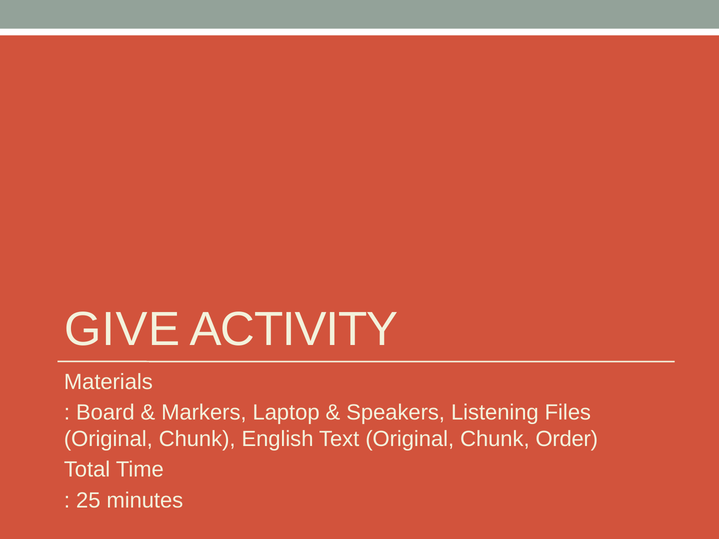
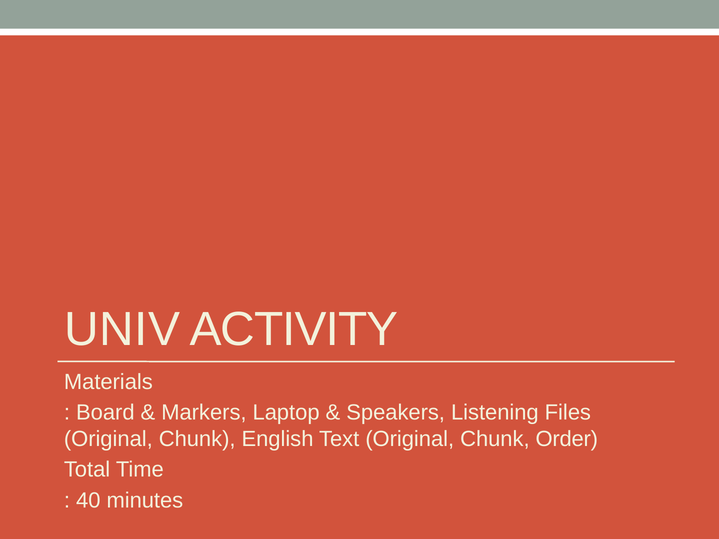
GIVE: GIVE -> UNIV
25: 25 -> 40
